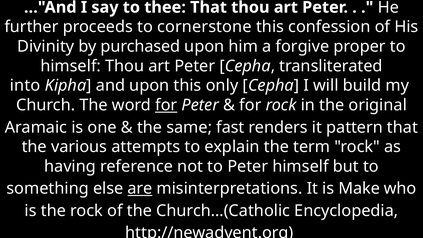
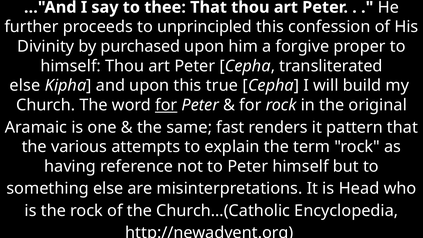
cornerstone: cornerstone -> unprincipled
into at (25, 86): into -> else
only: only -> true
are underline: present -> none
Make: Make -> Head
